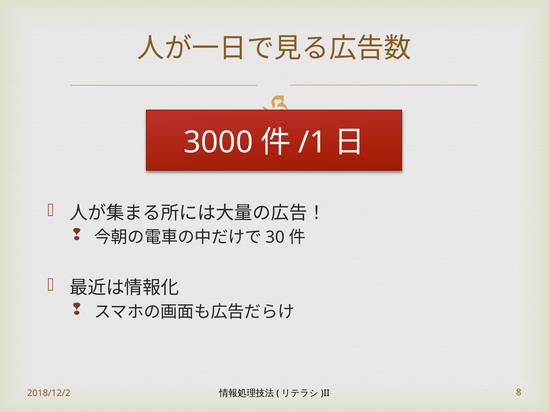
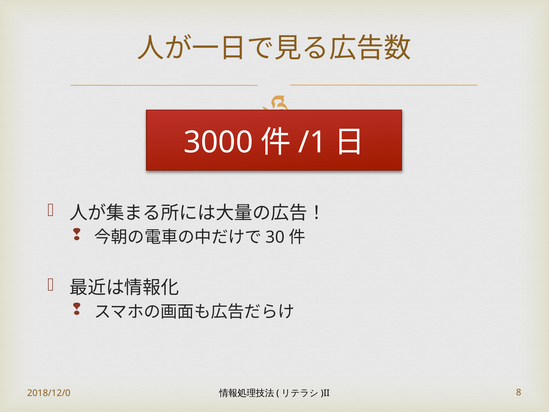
2018/12/2: 2018/12/2 -> 2018/12/0
